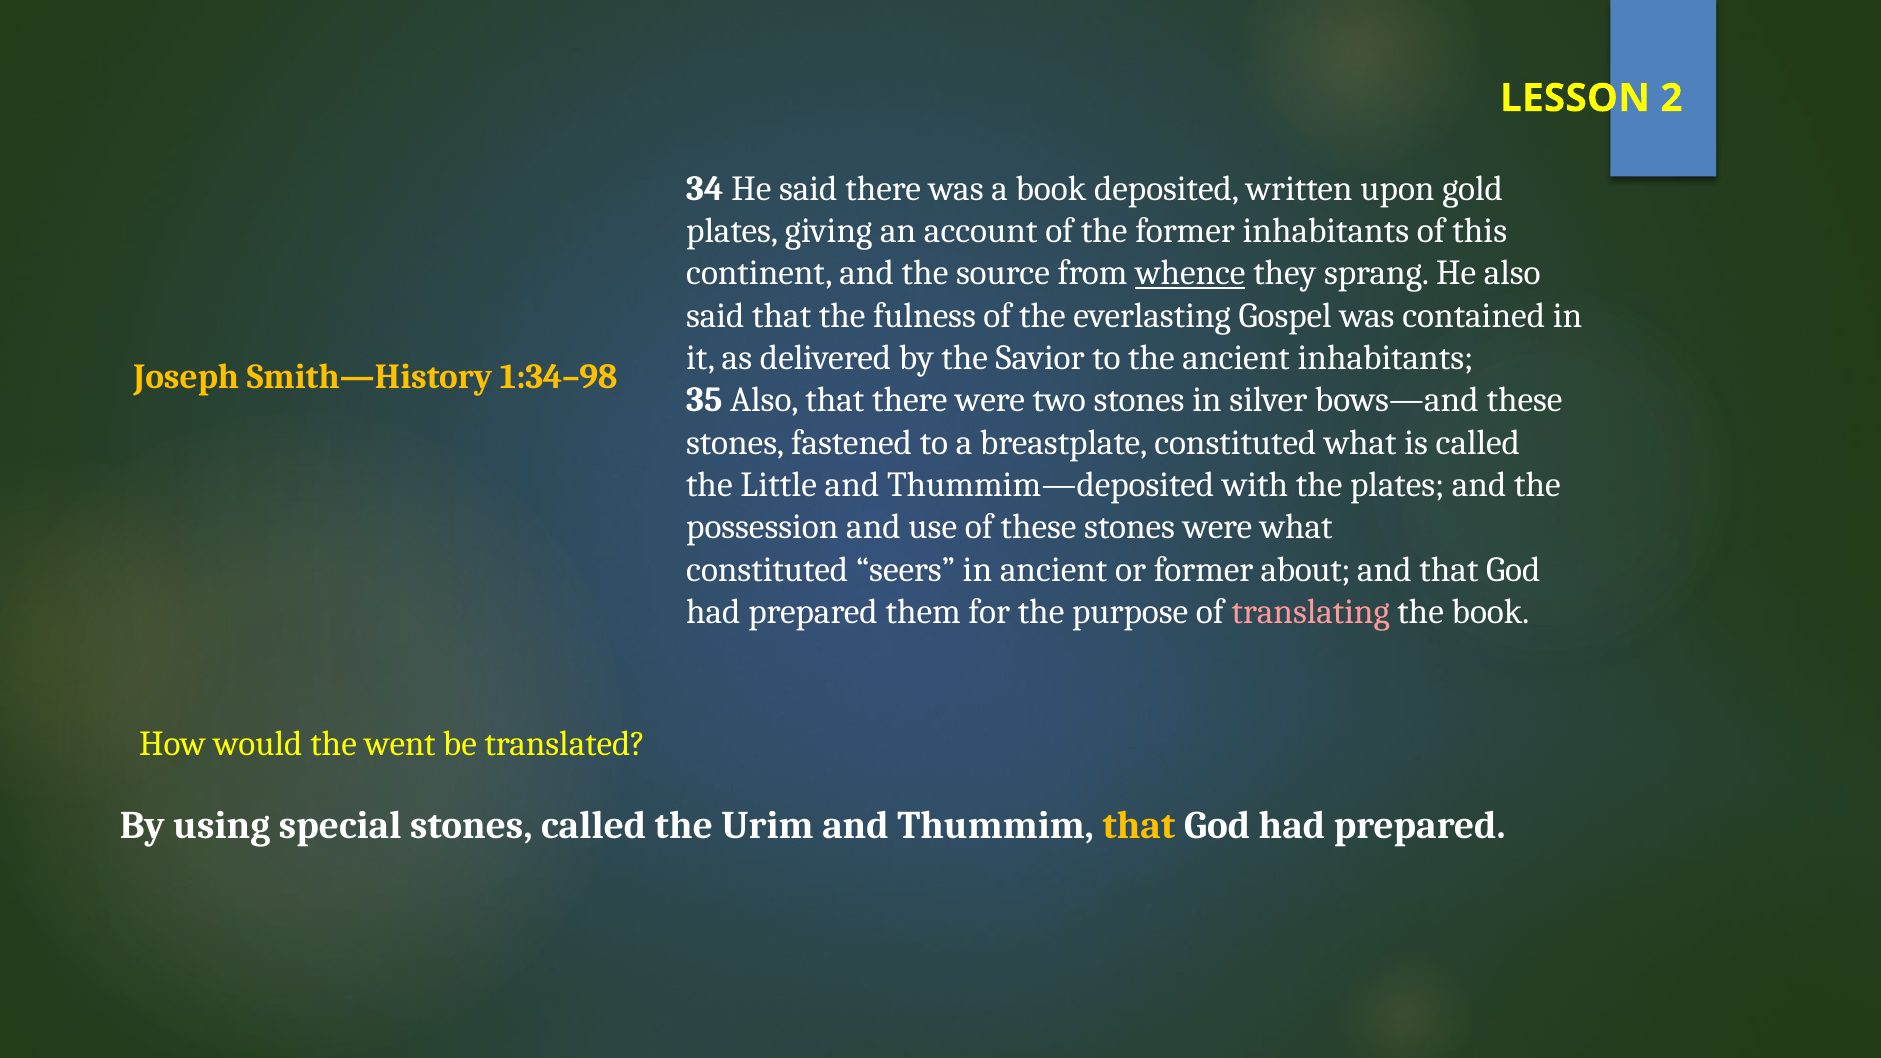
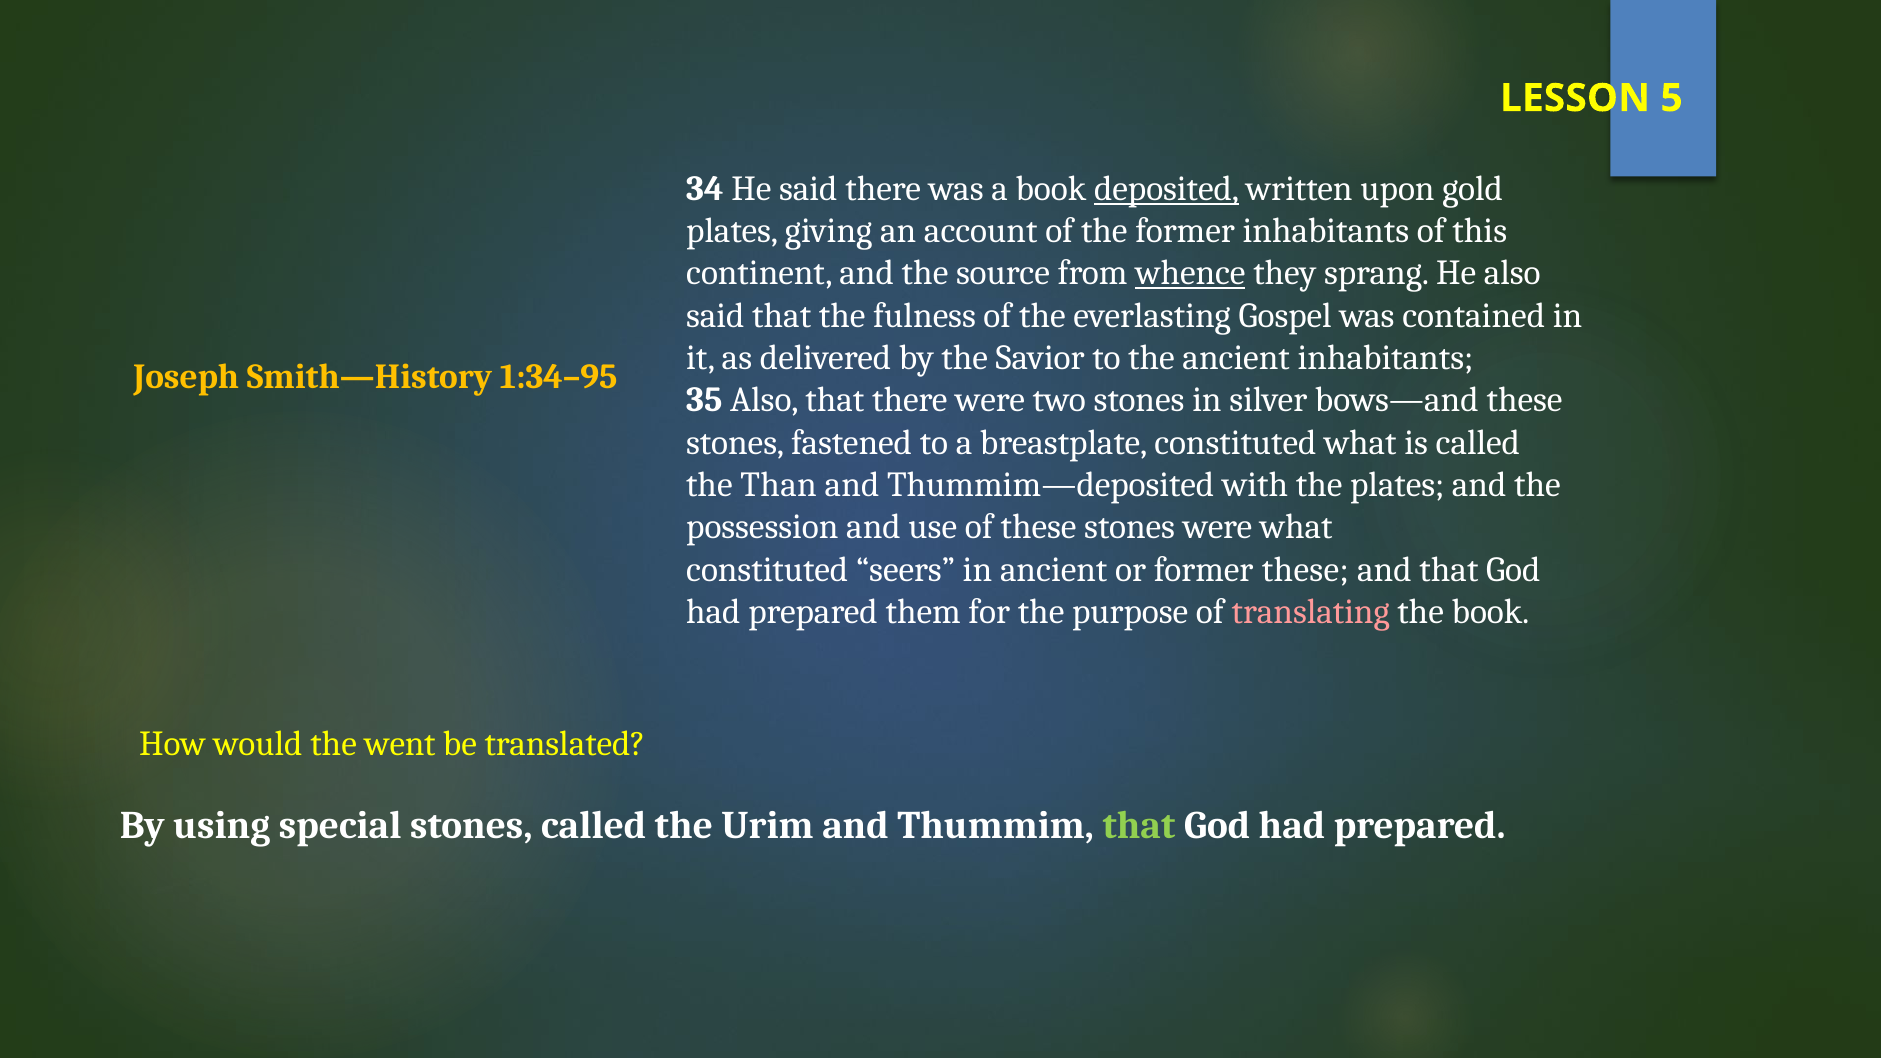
2: 2 -> 5
deposited underline: none -> present
1:34–98: 1:34–98 -> 1:34–95
Little: Little -> Than
former about: about -> these
that at (1139, 825) colour: yellow -> light green
